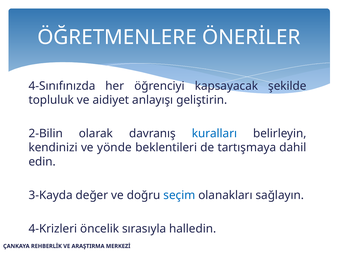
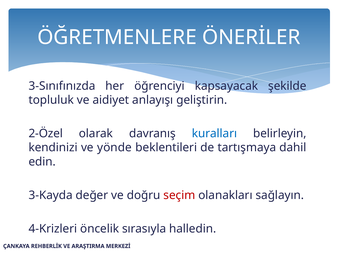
4-Sınıfınızda: 4-Sınıfınızda -> 3-Sınıfınızda
2-Bilin: 2-Bilin -> 2-Özel
seçim colour: blue -> red
